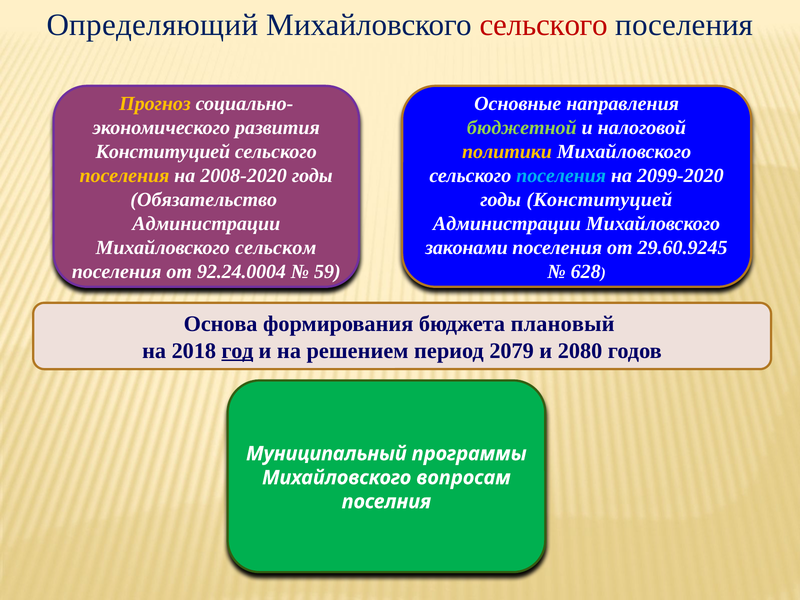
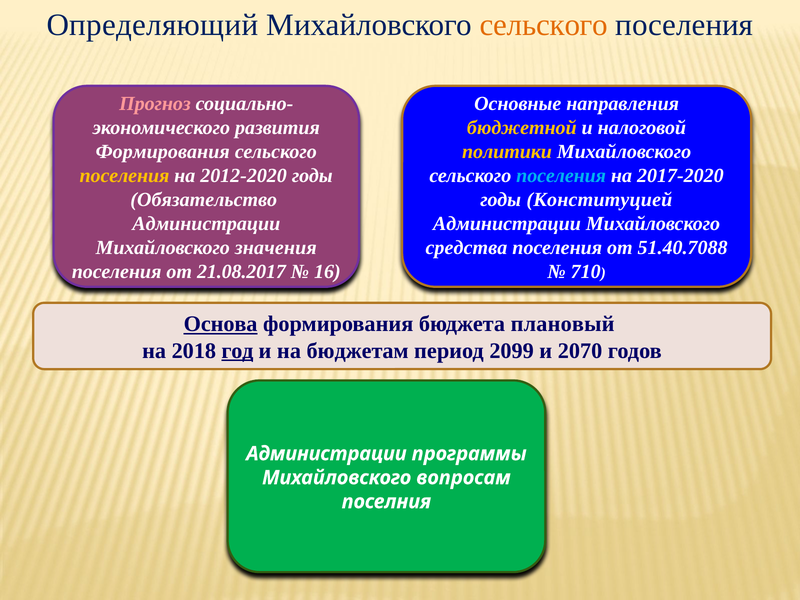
сельского at (544, 25) colour: red -> orange
Прогноз colour: yellow -> pink
бюджетной colour: light green -> yellow
Конституцией at (163, 152): Конституцией -> Формирования
2008-2020: 2008-2020 -> 2012-2020
2099-2020: 2099-2020 -> 2017-2020
сельском: сельском -> значения
законами: законами -> средства
29.60.9245: 29.60.9245 -> 51.40.7088
92.24.0004: 92.24.0004 -> 21.08.2017
59: 59 -> 16
628: 628 -> 710
Основа underline: none -> present
решением: решением -> бюджетам
2079: 2079 -> 2099
2080: 2080 -> 2070
Муниципальный at (326, 454): Муниципальный -> Администрации
